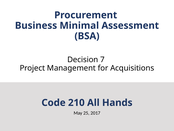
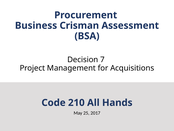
Minimal: Minimal -> Crisman
